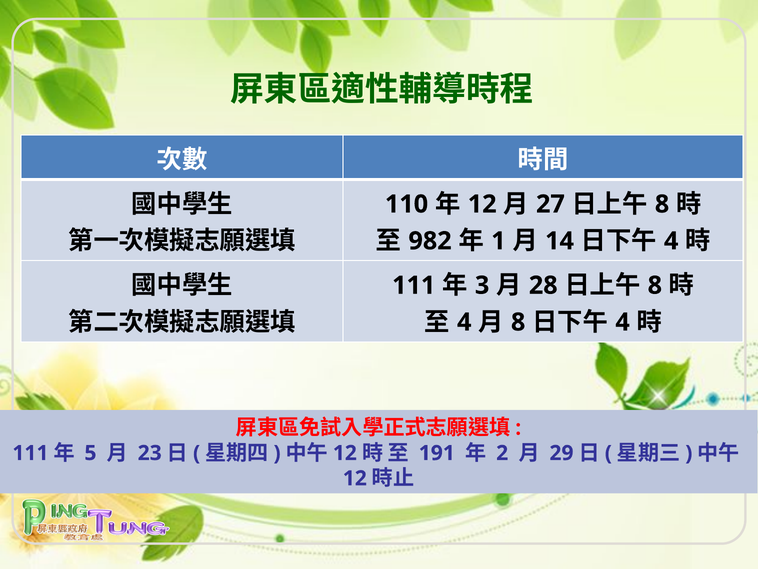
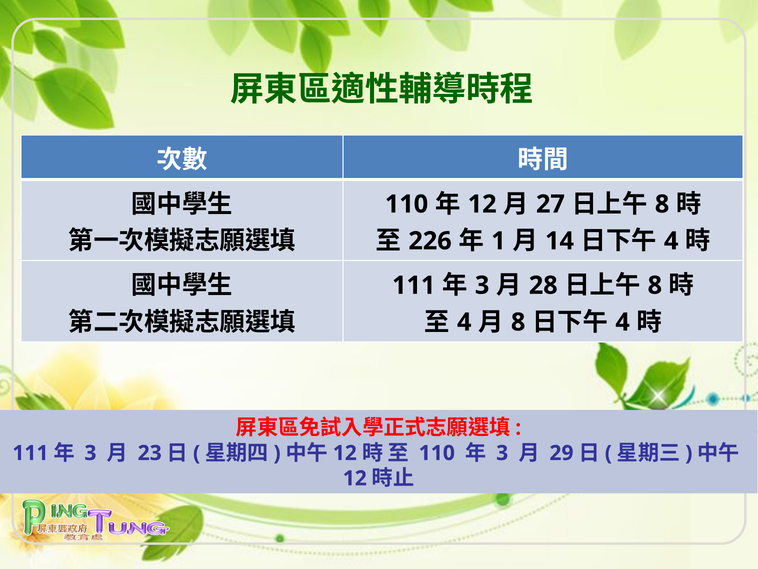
982: 982 -> 226
5 at (90, 453): 5 -> 3
191 at (437, 453): 191 -> 110
2 at (502, 453): 2 -> 3
